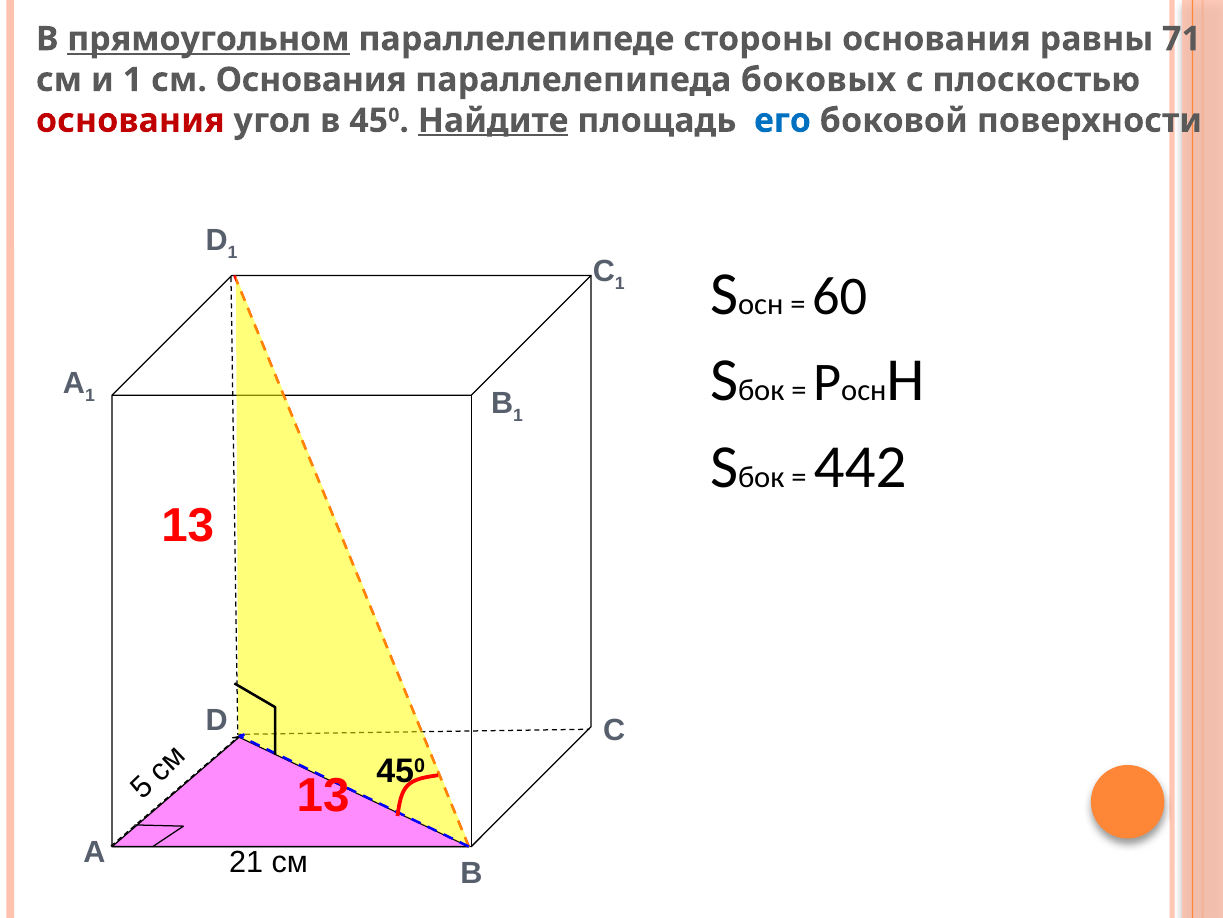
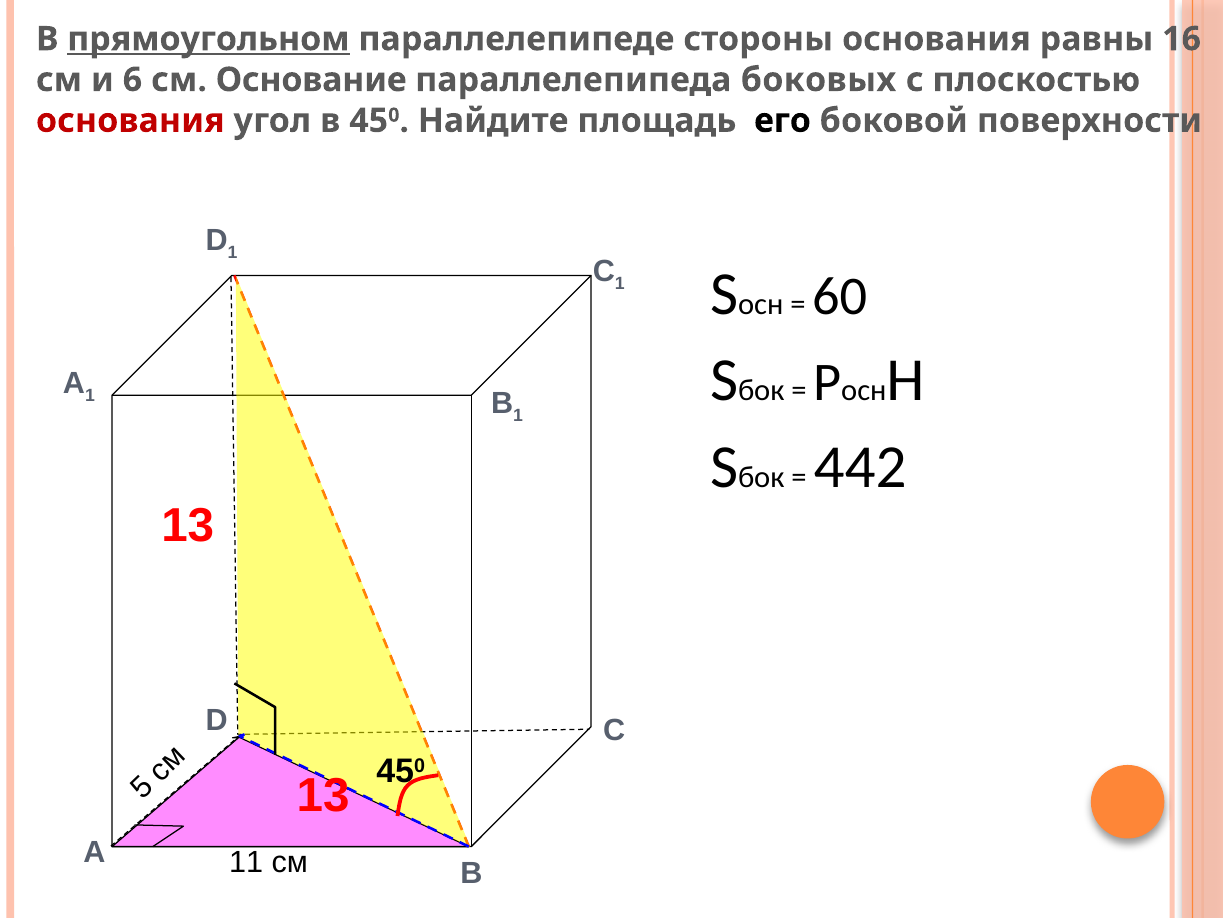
71: 71 -> 16
и 1: 1 -> 6
см Основания: Основания -> Основание
Найдите underline: present -> none
его colour: blue -> black
21: 21 -> 11
